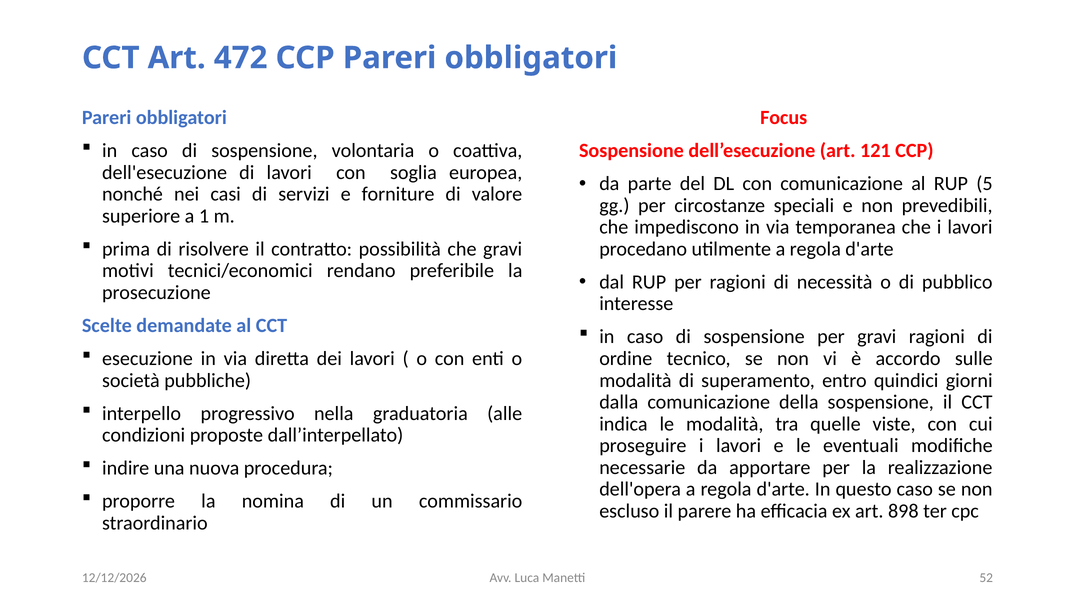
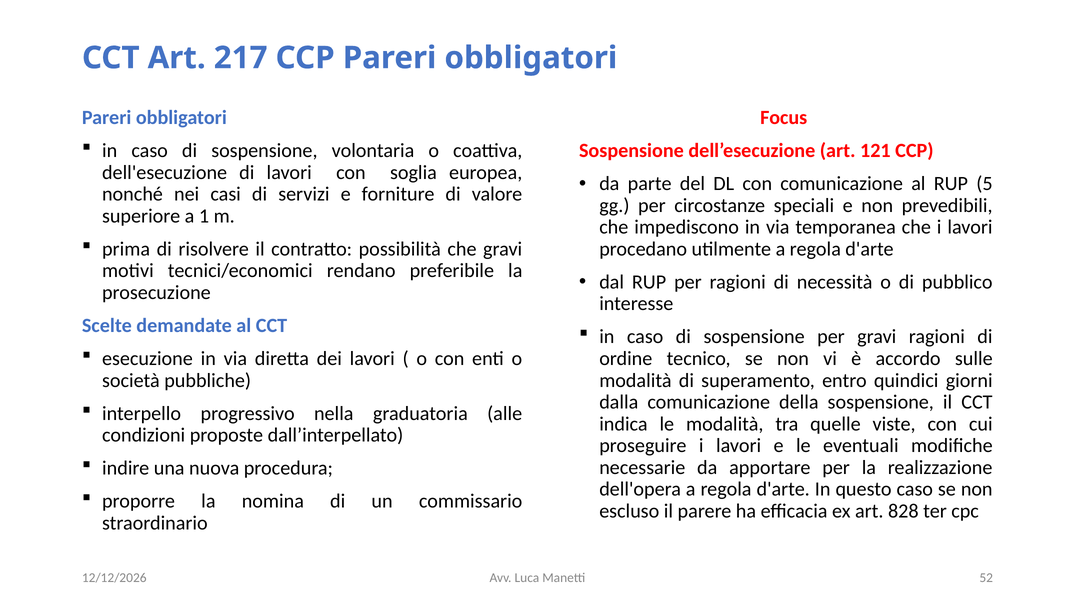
472: 472 -> 217
898: 898 -> 828
